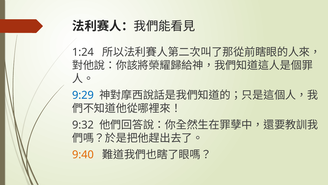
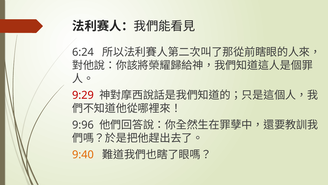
1:24: 1:24 -> 6:24
9:29 colour: blue -> red
9:32: 9:32 -> 9:96
